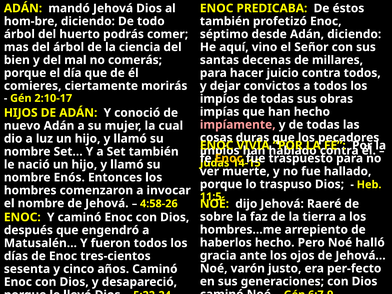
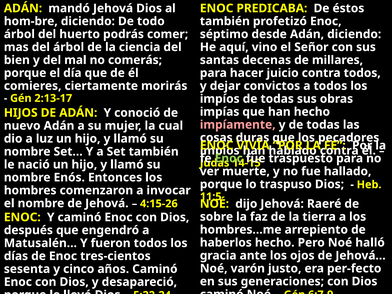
2:10-17: 2:10-17 -> 2:13-17
Enoc at (229, 158) colour: yellow -> light green
4:58-26: 4:58-26 -> 4:15-26
